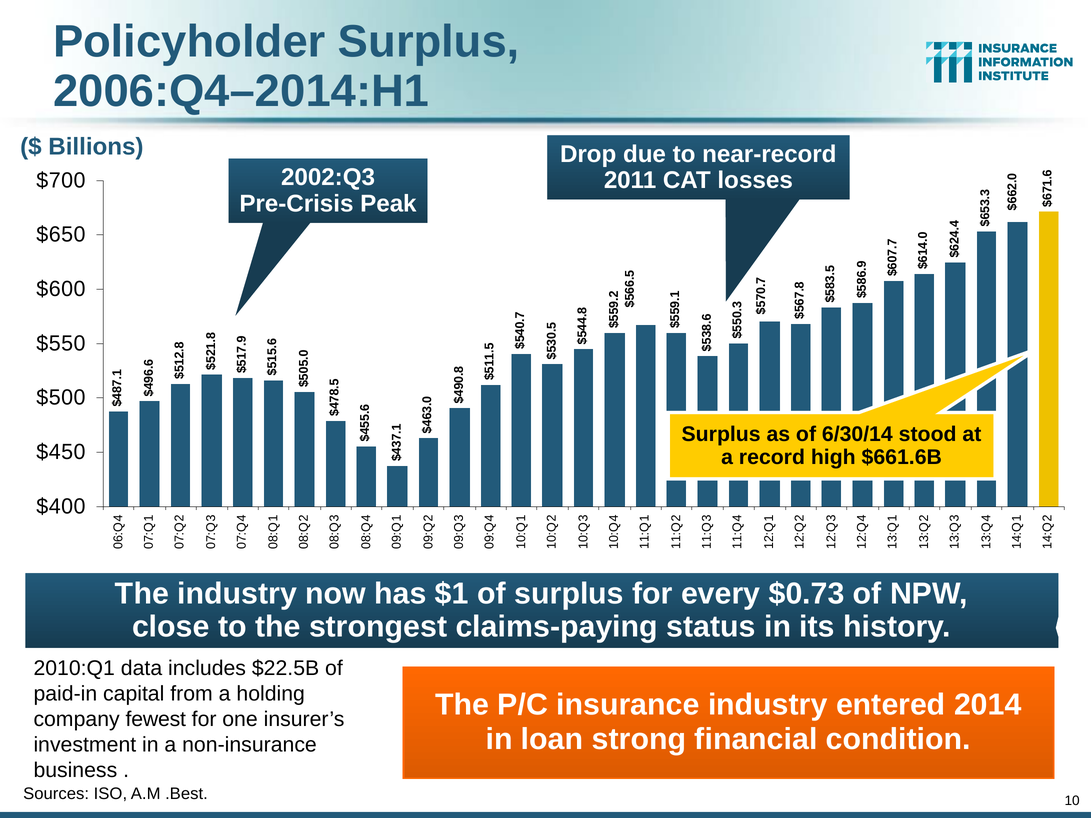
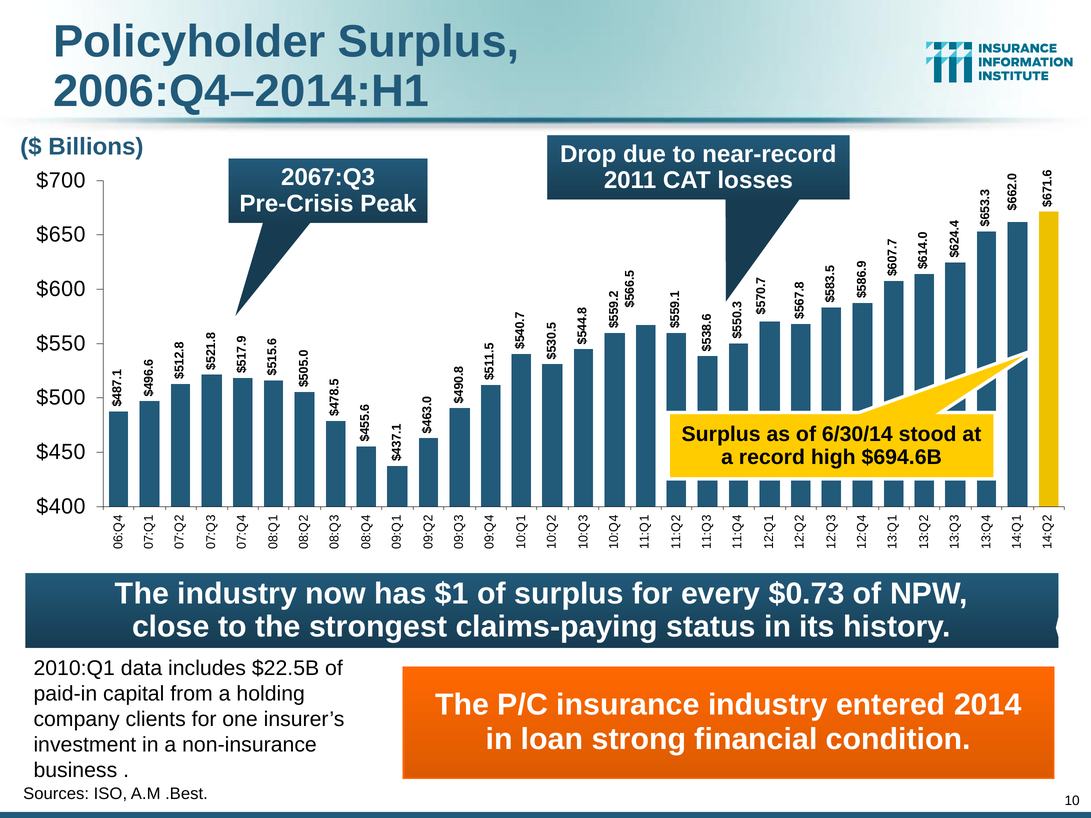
2002:Q3: 2002:Q3 -> 2067:Q3
$661.6B: $661.6B -> $694.6B
fewest: fewest -> clients
